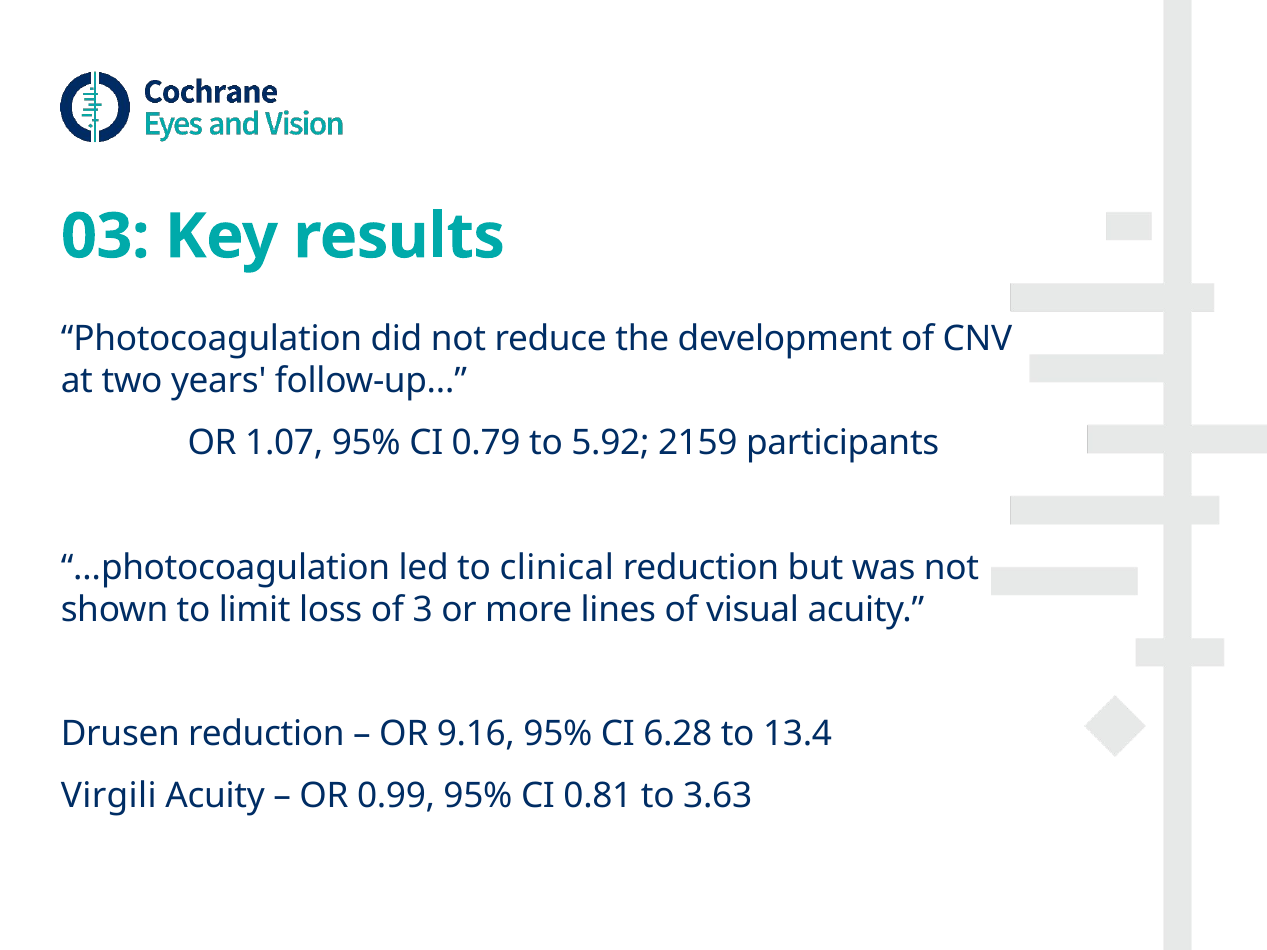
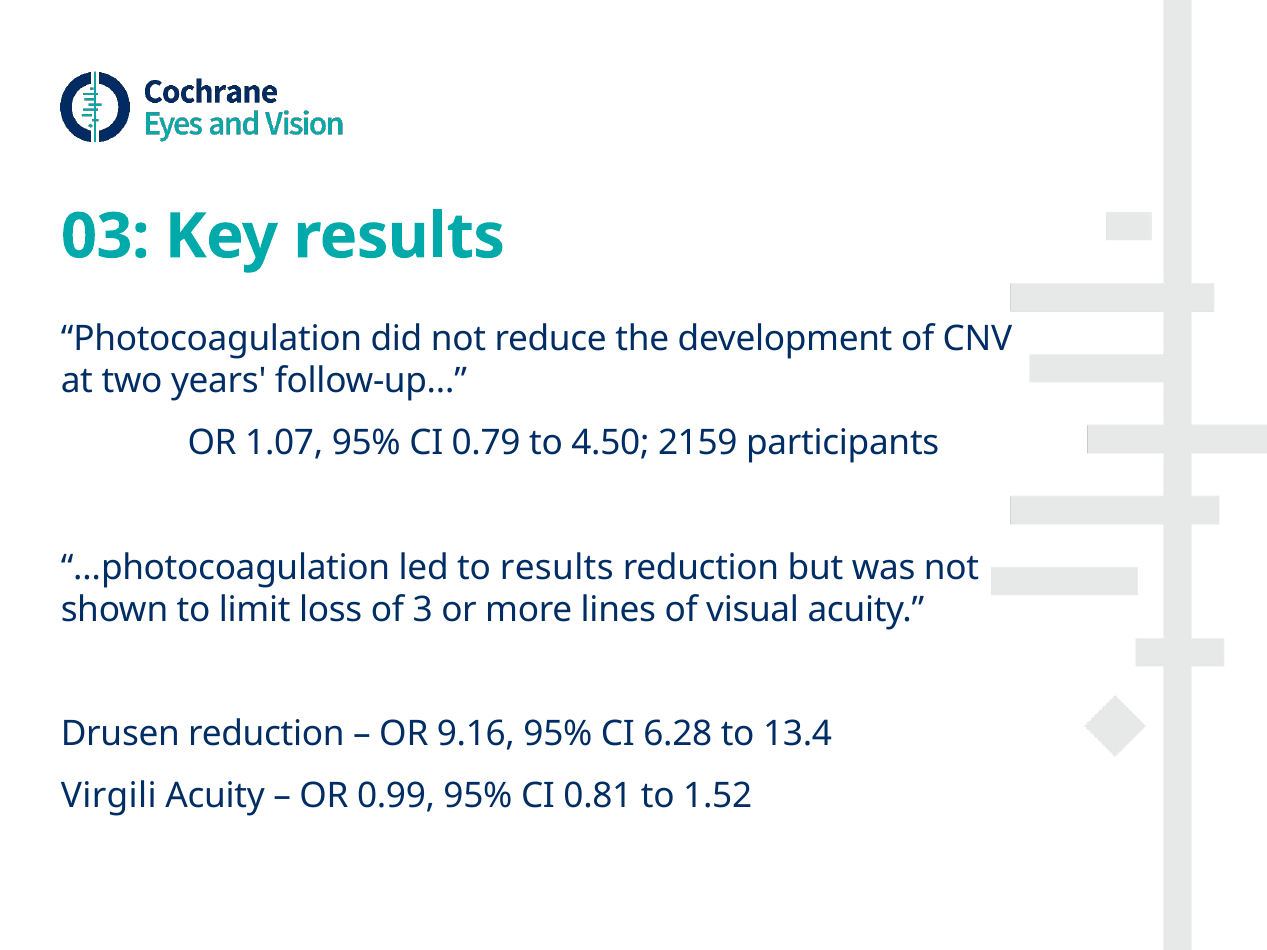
5.92: 5.92 -> 4.50
to clinical: clinical -> results
3.63: 3.63 -> 1.52
